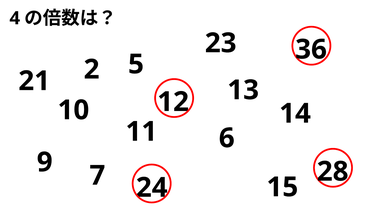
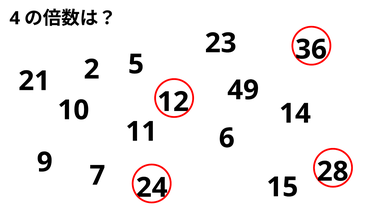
13: 13 -> 49
